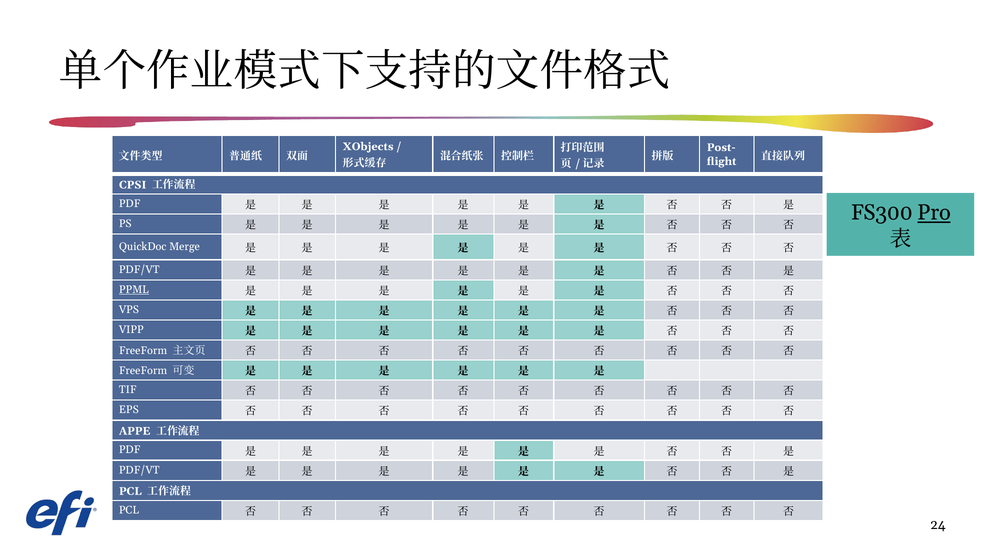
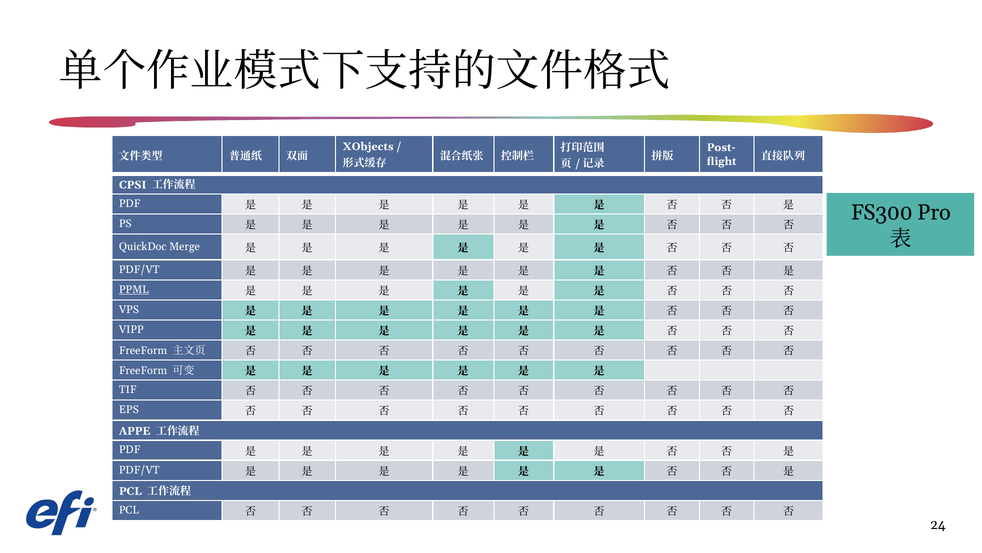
Pro underline: present -> none
